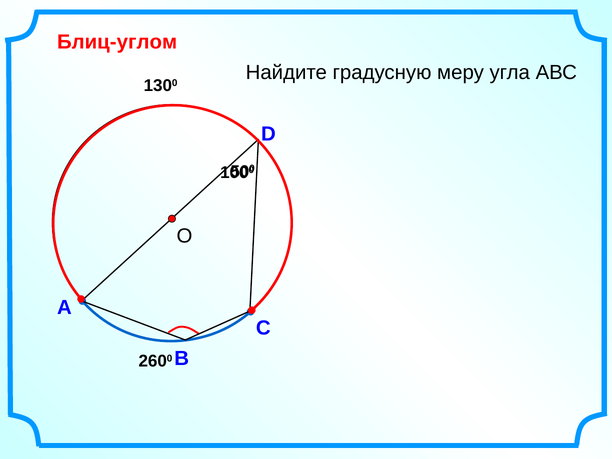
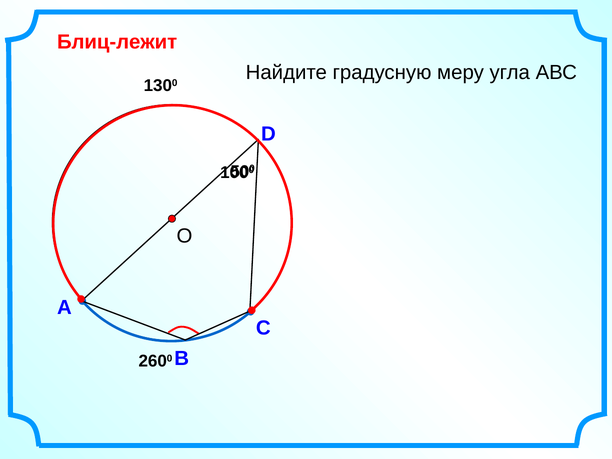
Блиц-углом: Блиц-углом -> Блиц-лежит
